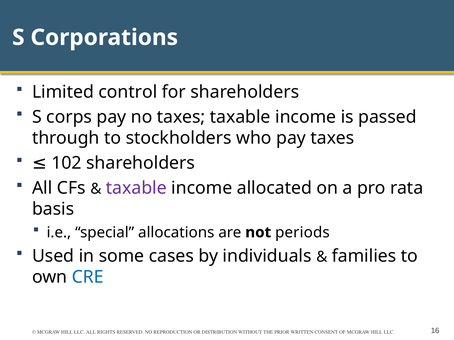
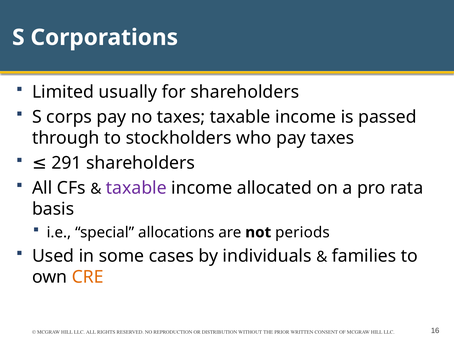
control: control -> usually
102: 102 -> 291
CRE colour: blue -> orange
